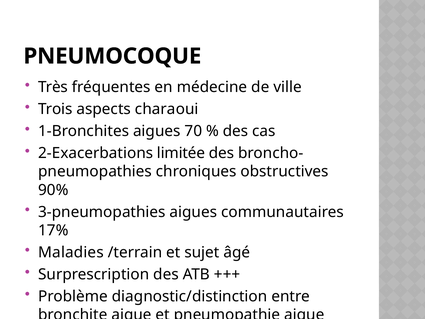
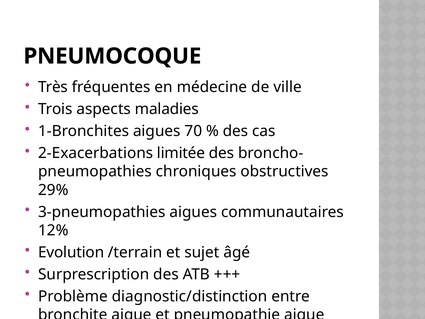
charaoui: charaoui -> maladies
90%: 90% -> 29%
17%: 17% -> 12%
Maladies: Maladies -> Evolution
